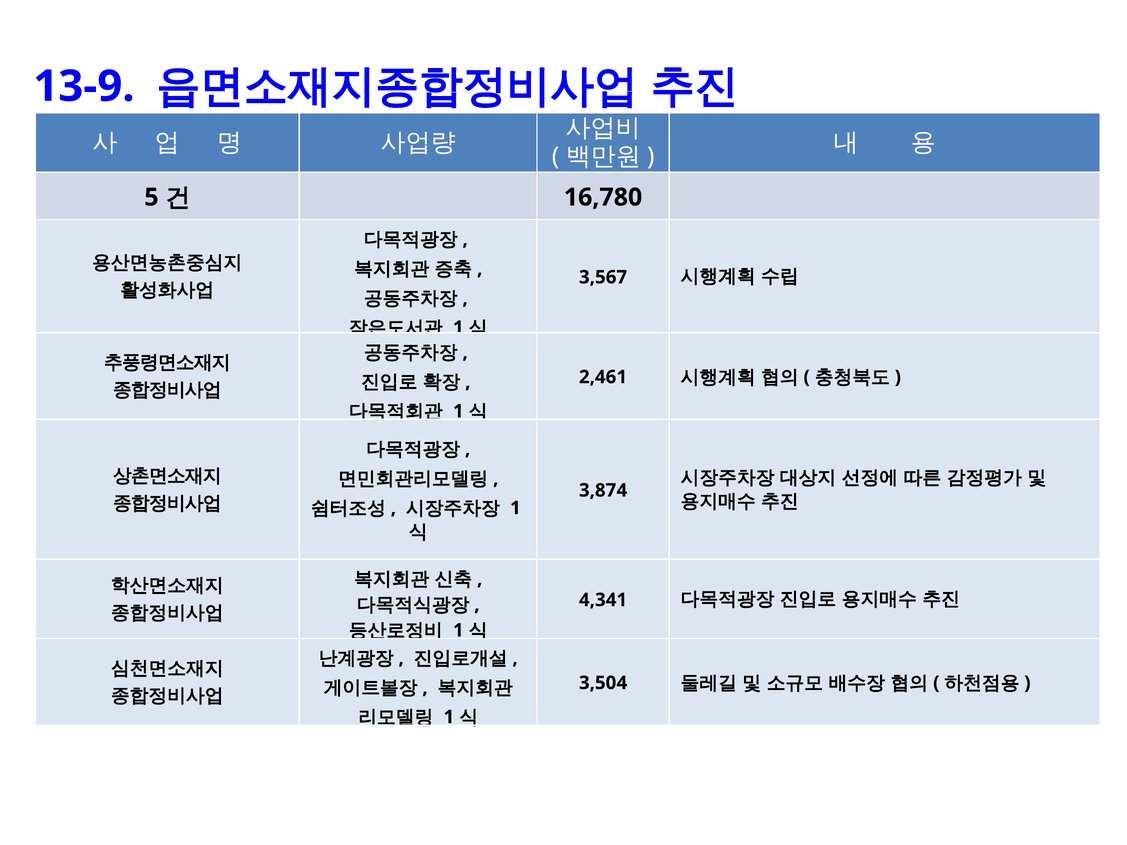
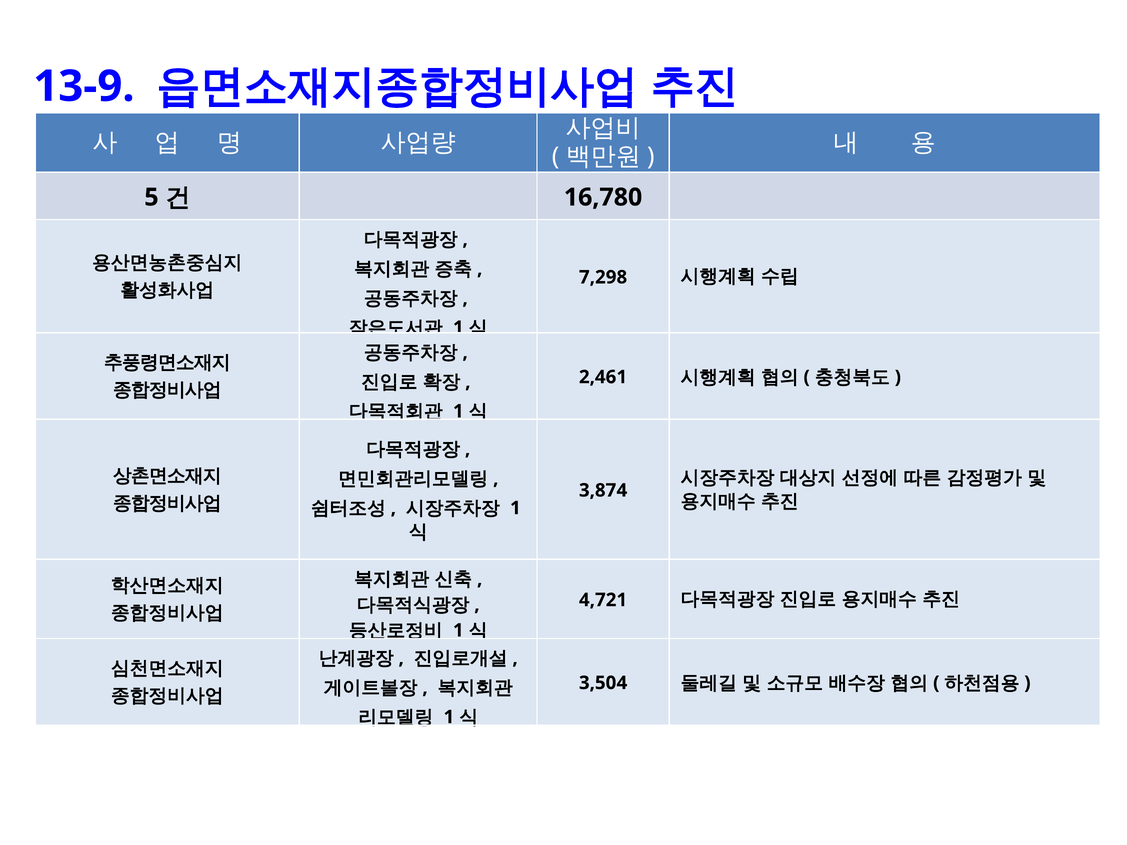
3,567: 3,567 -> 7,298
4,341: 4,341 -> 4,721
